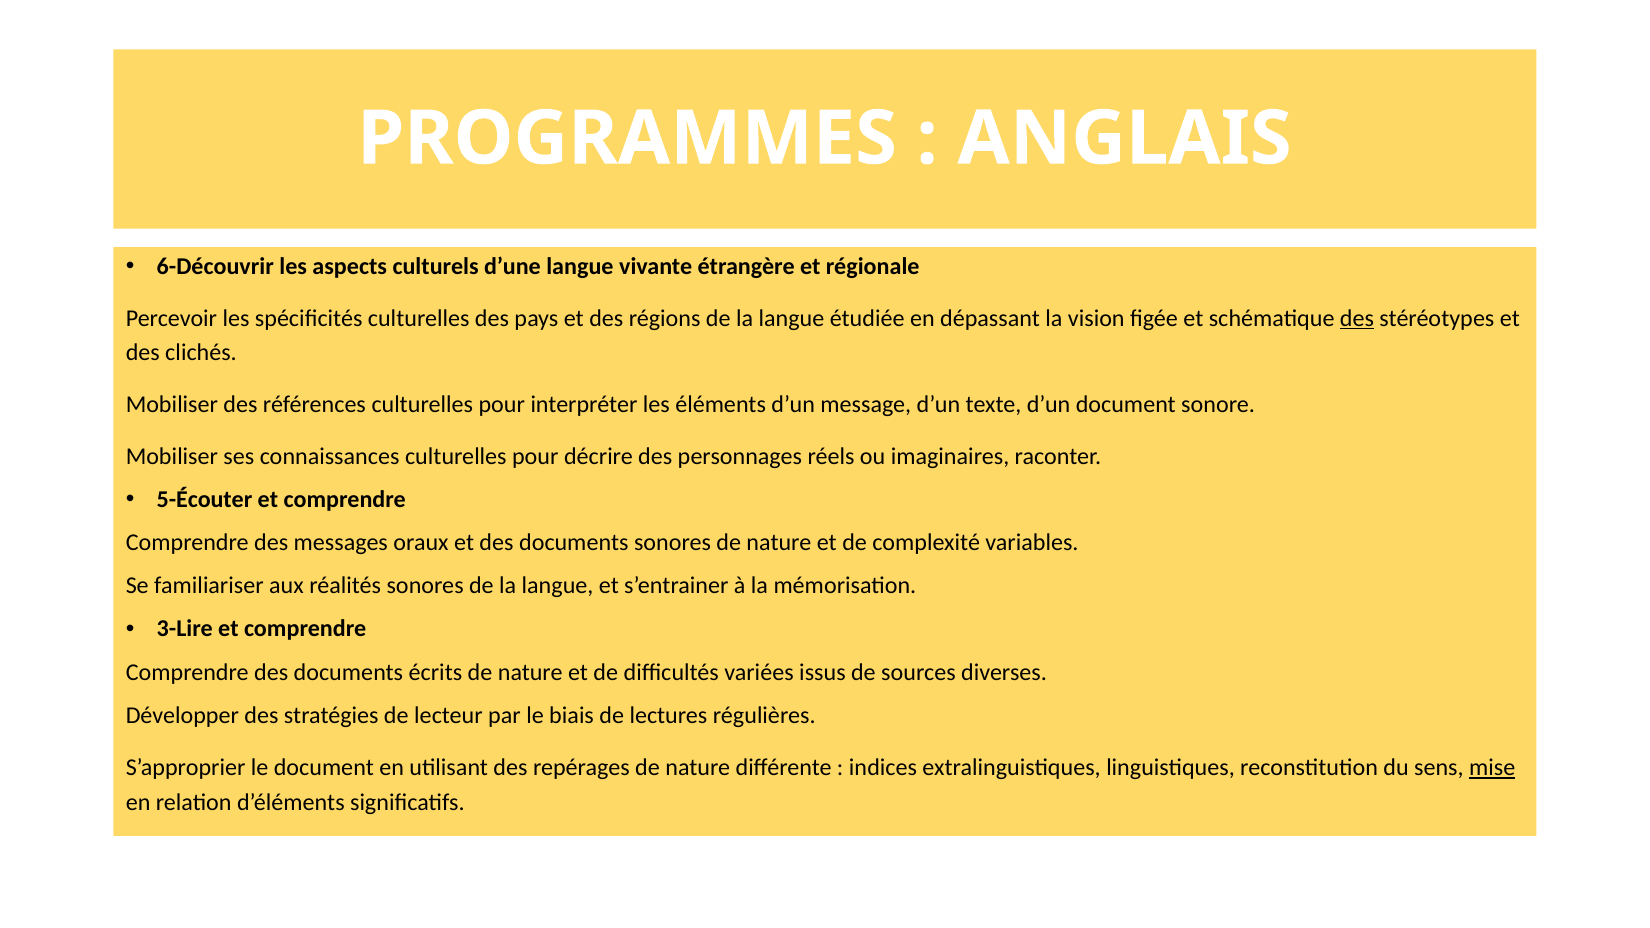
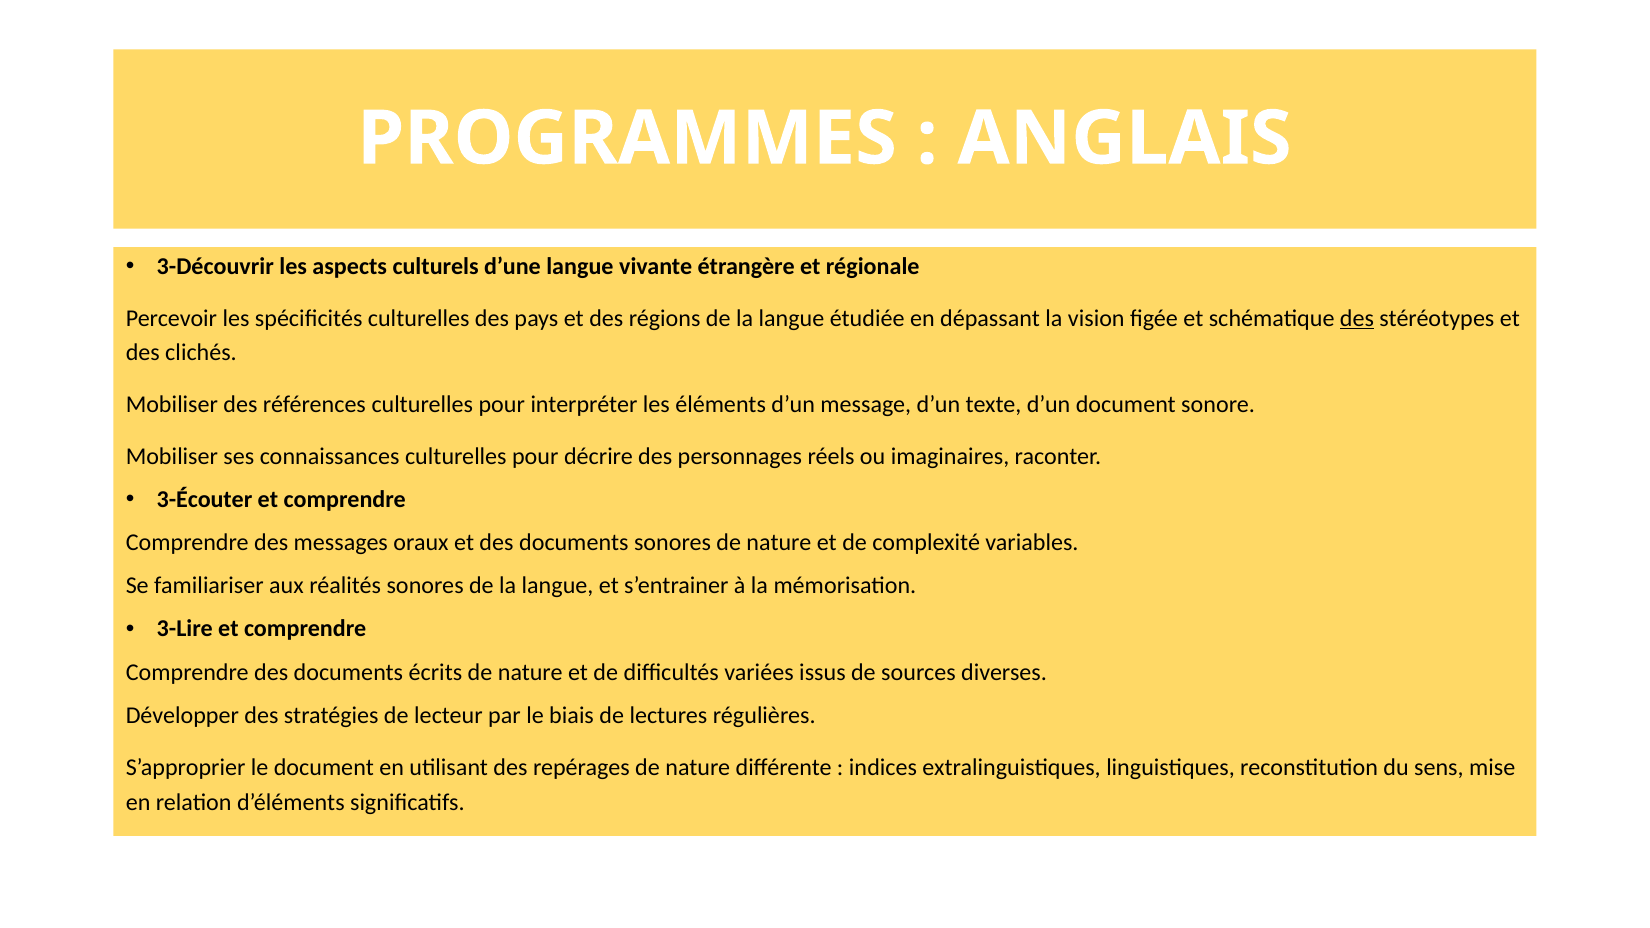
6-Découvrir: 6-Découvrir -> 3-Découvrir
5-Écouter: 5-Écouter -> 3-Écouter
mise underline: present -> none
